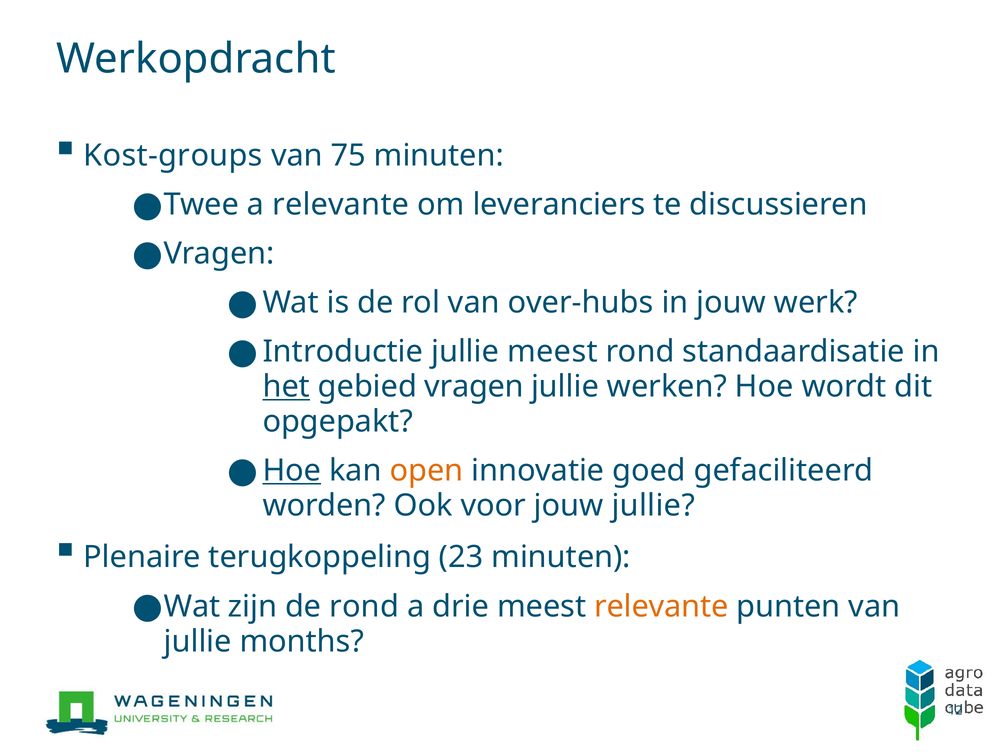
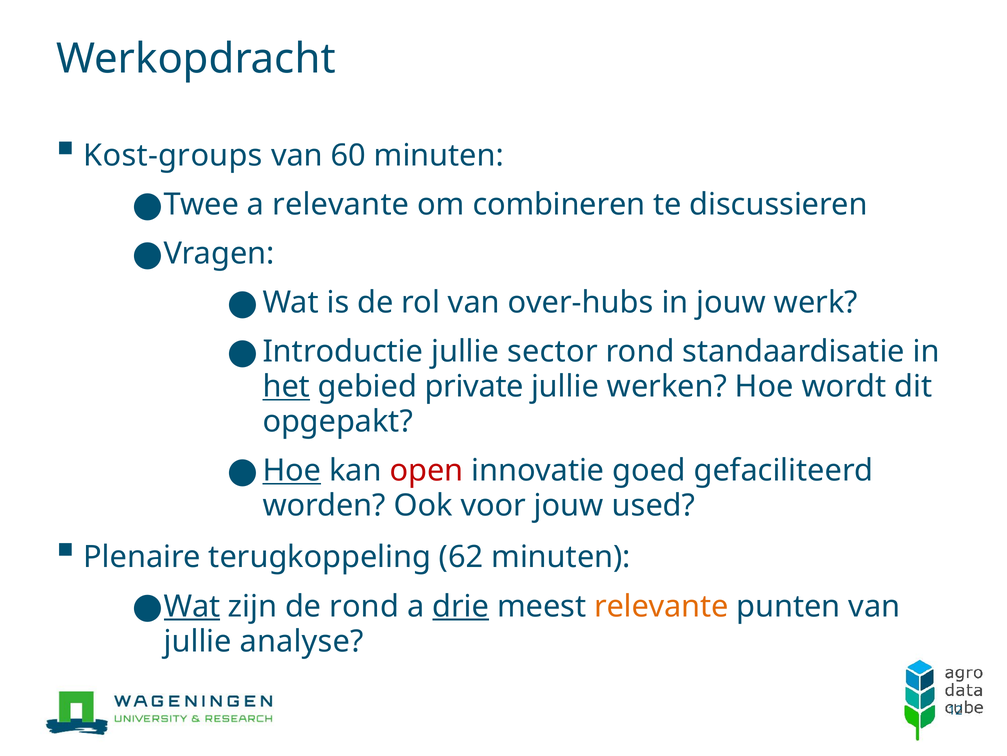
75: 75 -> 60
leveranciers: leveranciers -> combineren
jullie meest: meest -> sector
gebied vragen: vragen -> private
open colour: orange -> red
jouw jullie: jullie -> used
23: 23 -> 62
Wat at (192, 606) underline: none -> present
drie underline: none -> present
months: months -> analyse
